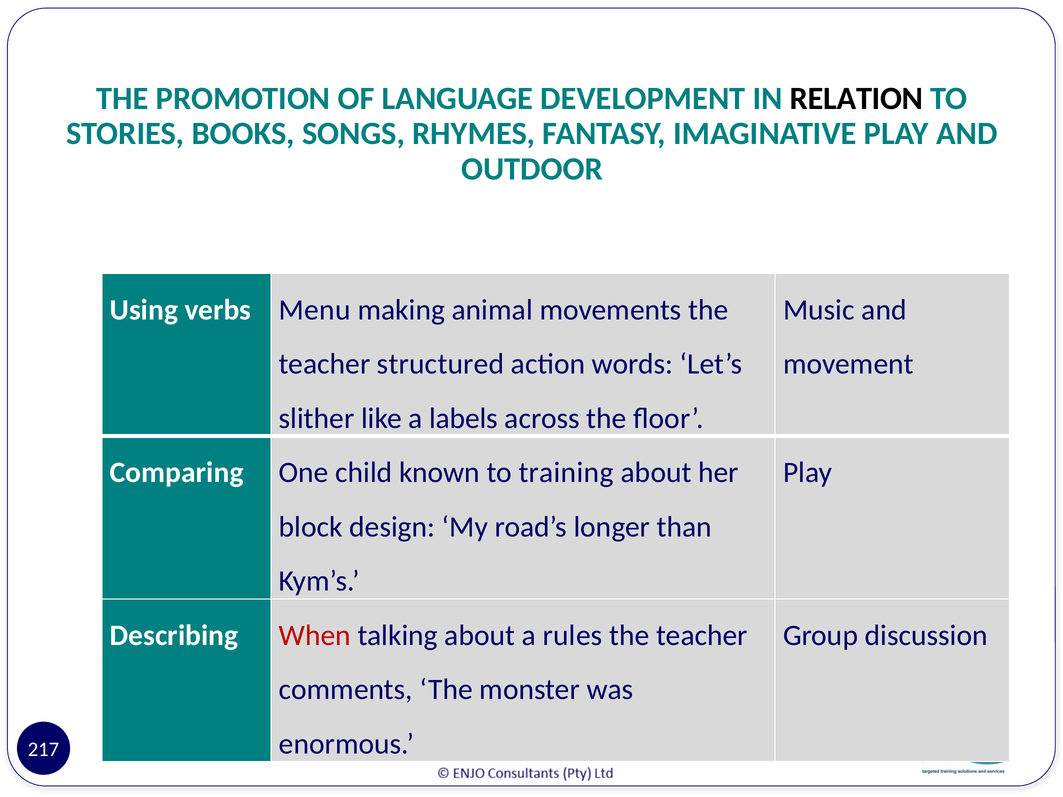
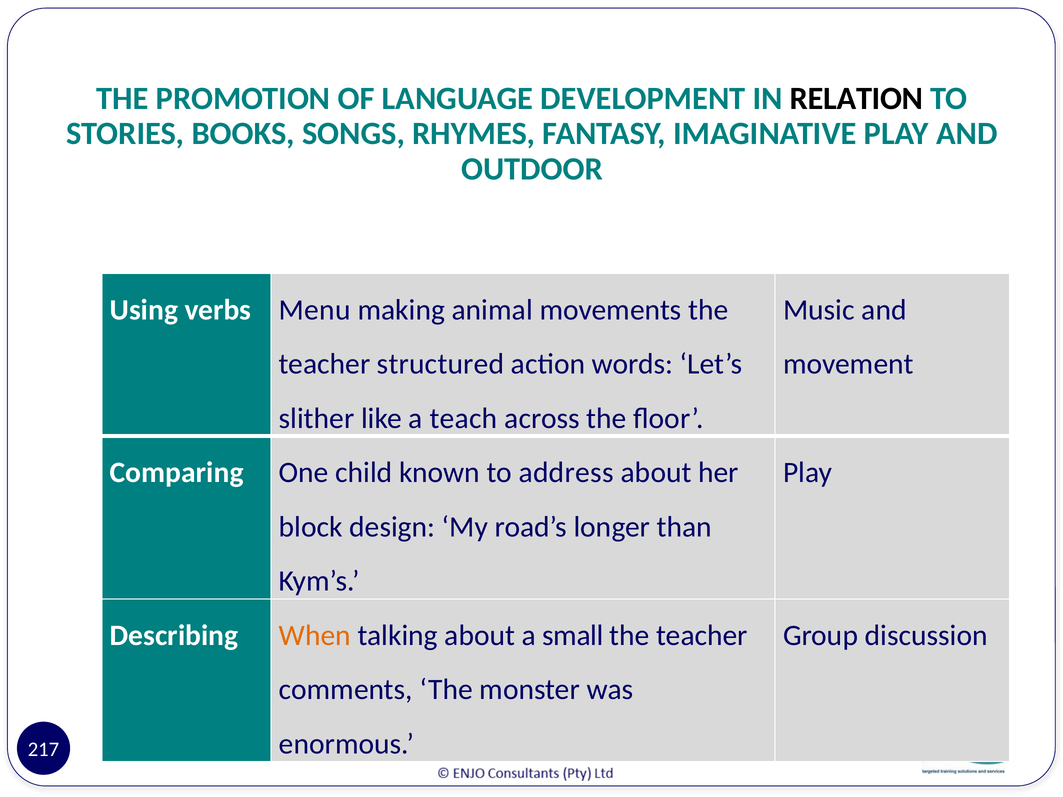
labels: labels -> teach
training: training -> address
When colour: red -> orange
rules: rules -> small
